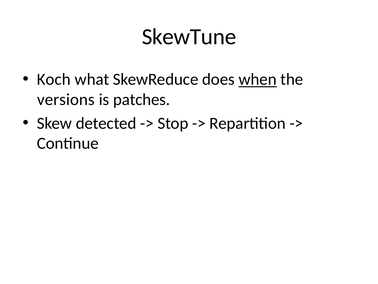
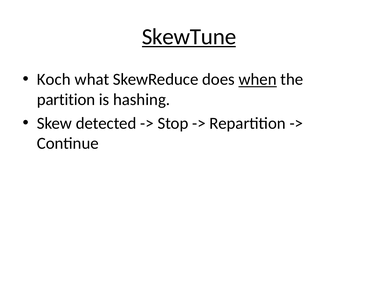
SkewTune underline: none -> present
versions: versions -> partition
patches: patches -> hashing
